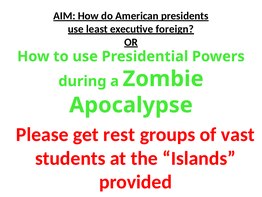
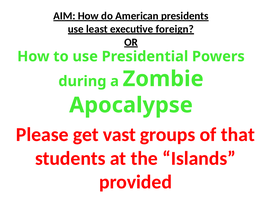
rest: rest -> vast
vast: vast -> that
